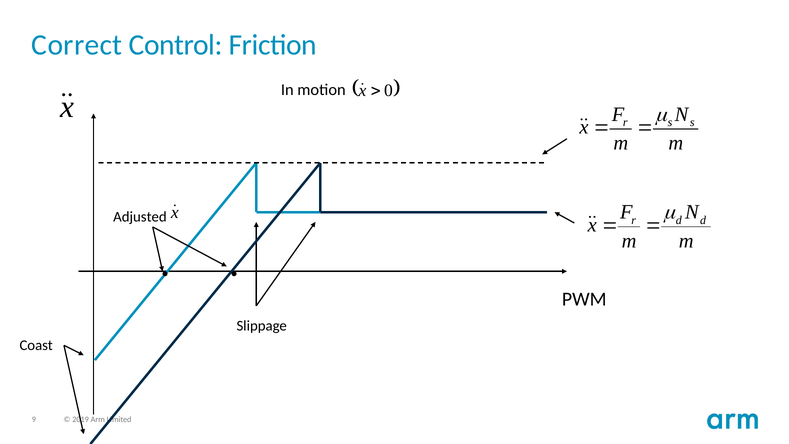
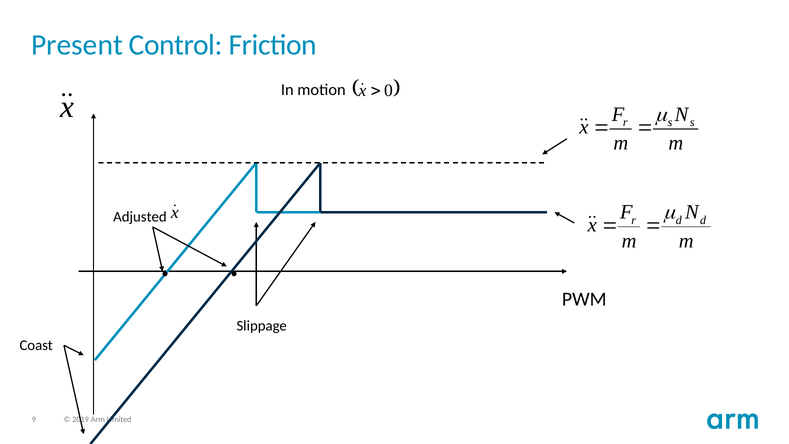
Correct: Correct -> Present
